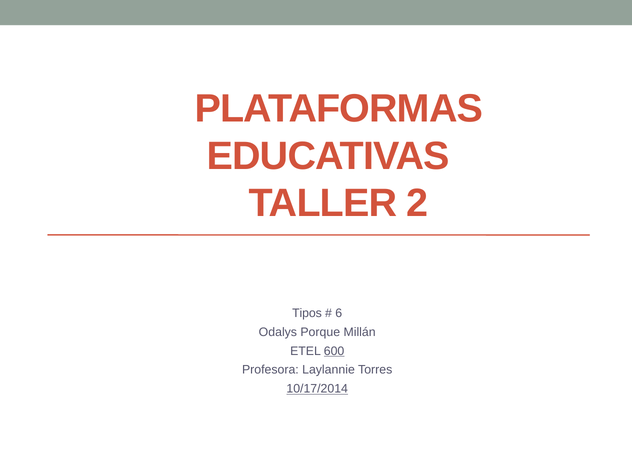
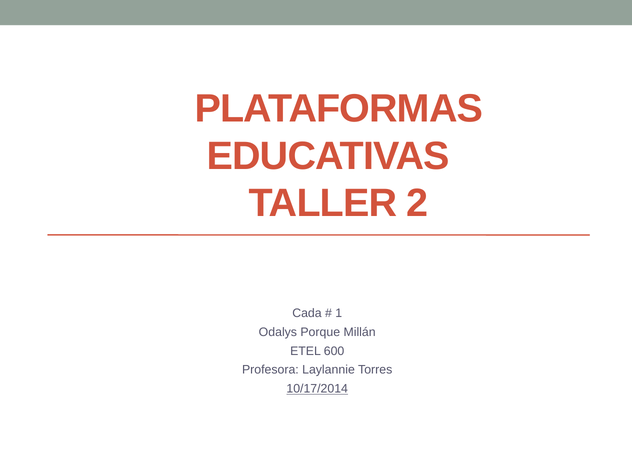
Tipos: Tipos -> Cada
6: 6 -> 1
600 underline: present -> none
